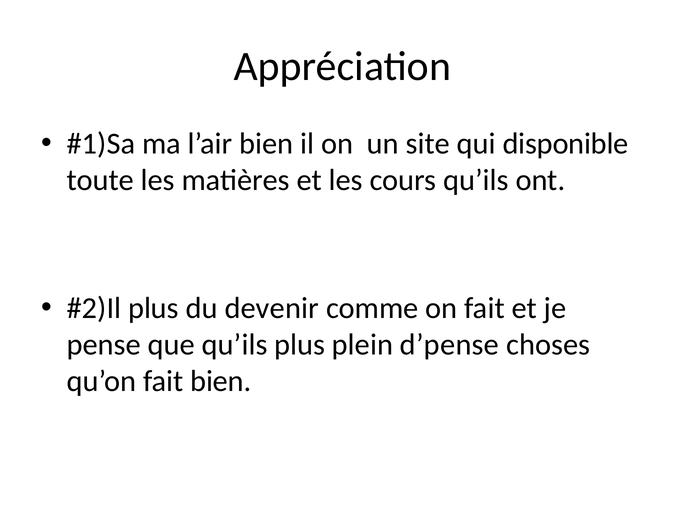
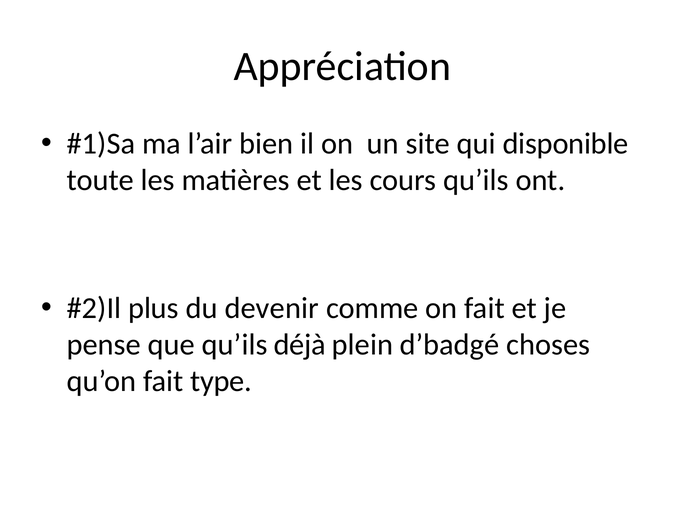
qu’ils plus: plus -> déjà
d’pense: d’pense -> d’badgé
fait bien: bien -> type
